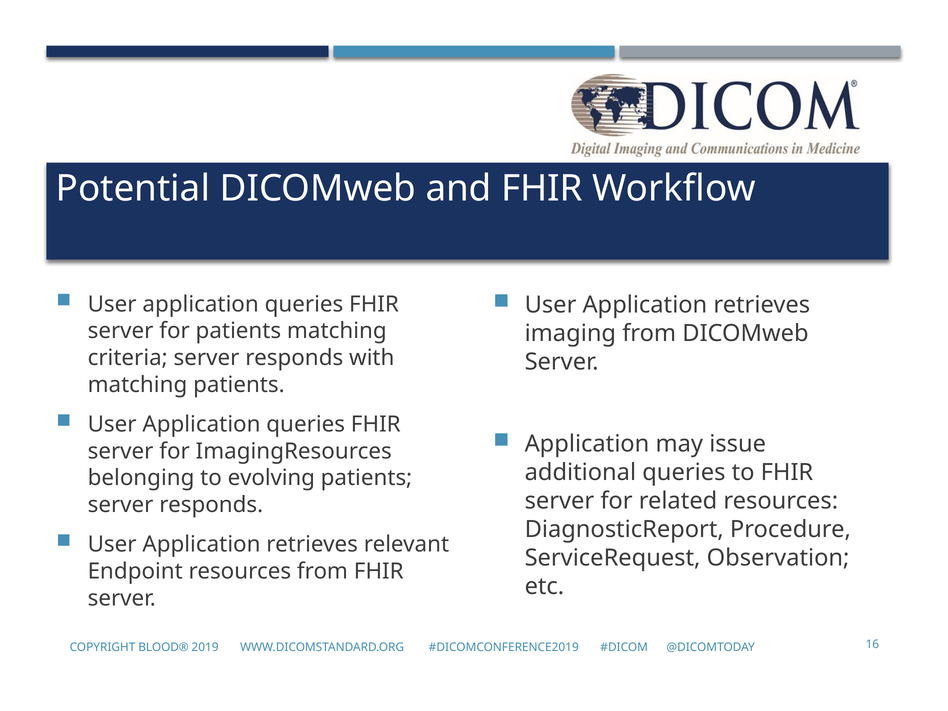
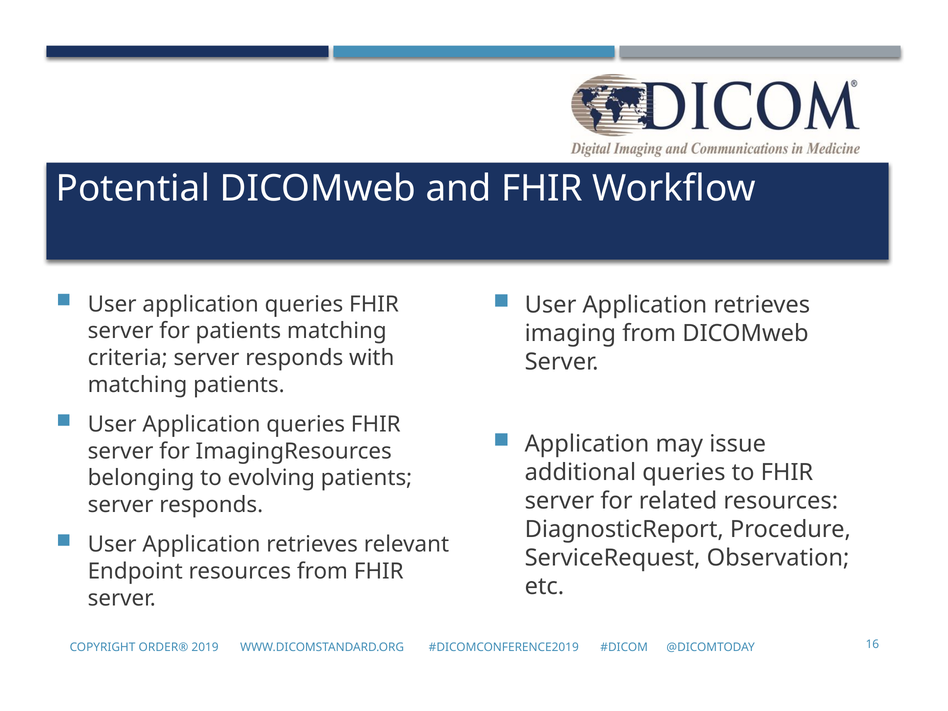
BLOOD®: BLOOD® -> ORDER®
